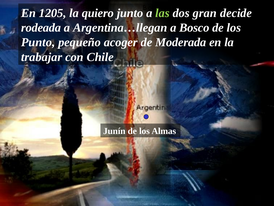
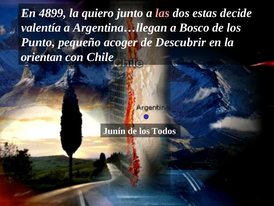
1205: 1205 -> 4899
las colour: light green -> pink
gran: gran -> estas
rodeada: rodeada -> valentía
Moderada: Moderada -> Descubrir
trabajar: trabajar -> orientan
Almas: Almas -> Todos
